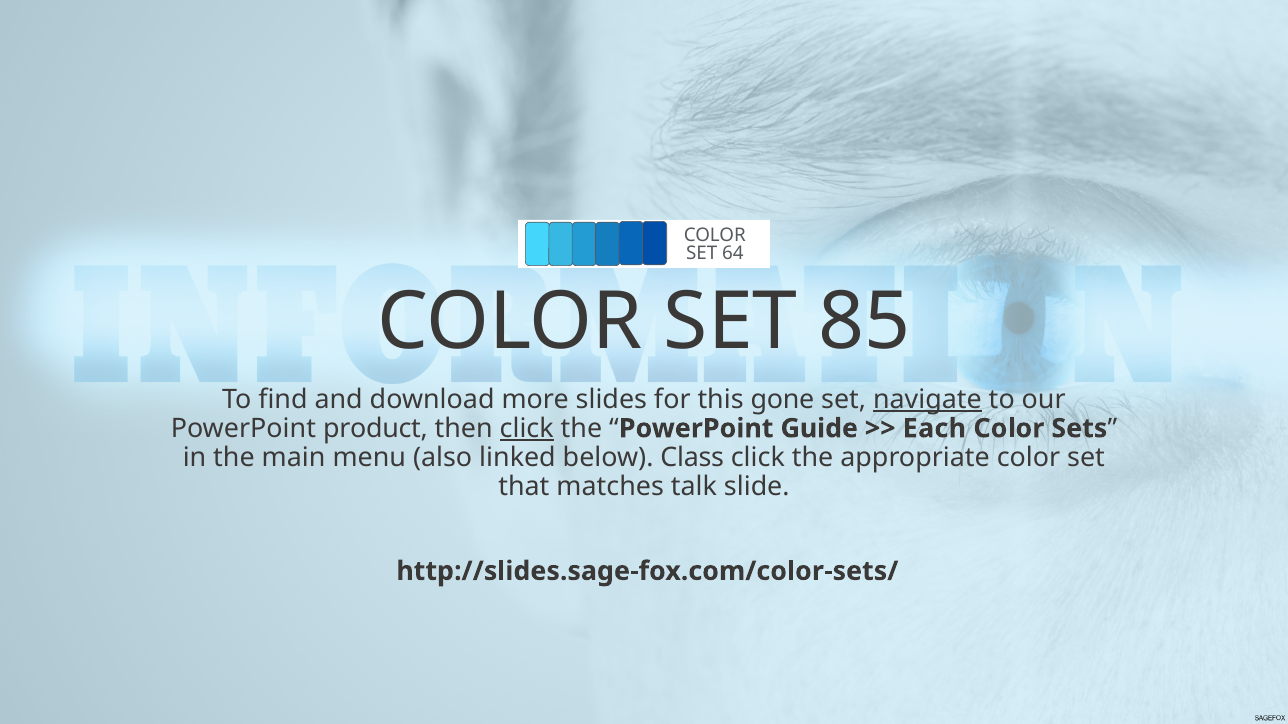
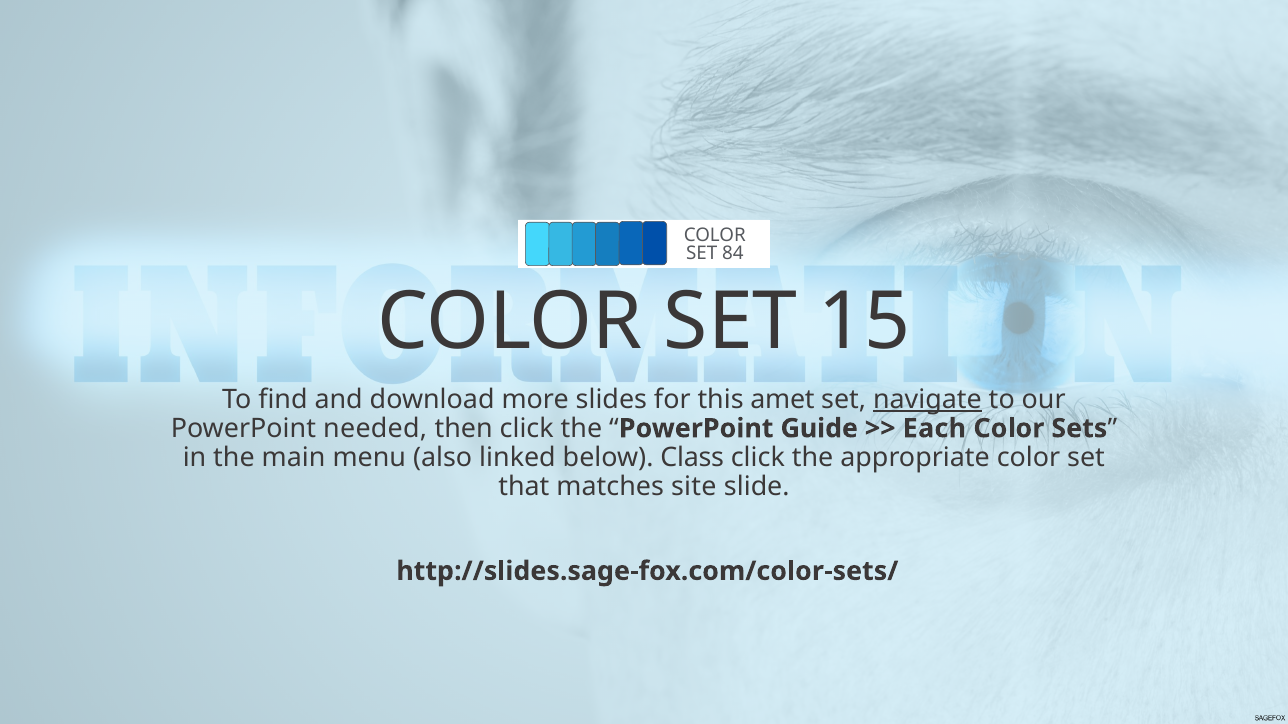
64: 64 -> 84
85: 85 -> 15
gone: gone -> amet
product: product -> needed
click at (527, 429) underline: present -> none
talk: talk -> site
